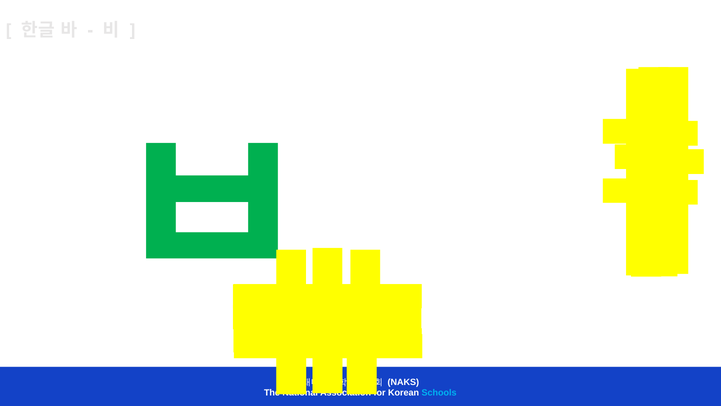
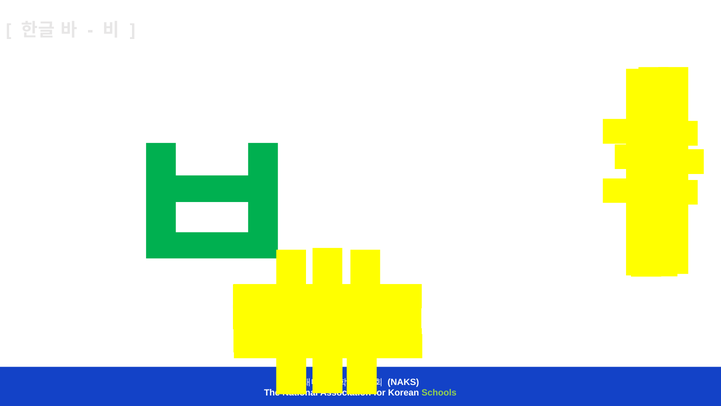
Schools colour: light blue -> light green
